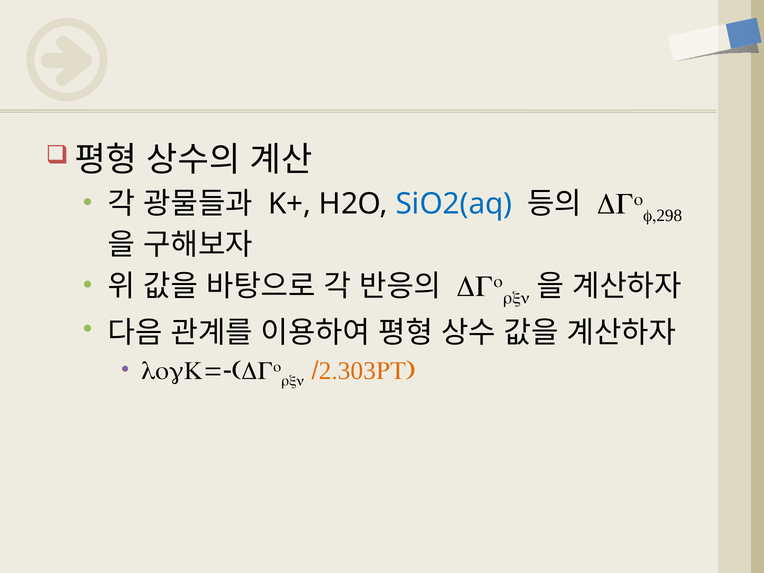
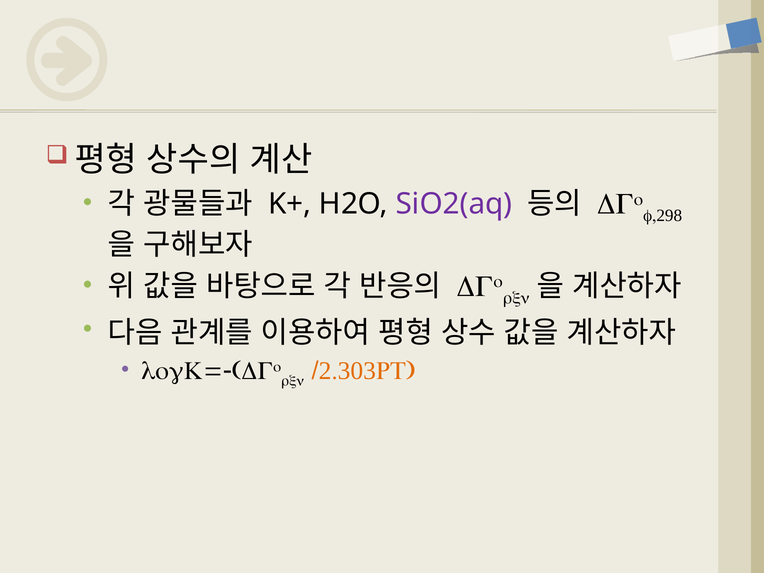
SiO2(aq colour: blue -> purple
